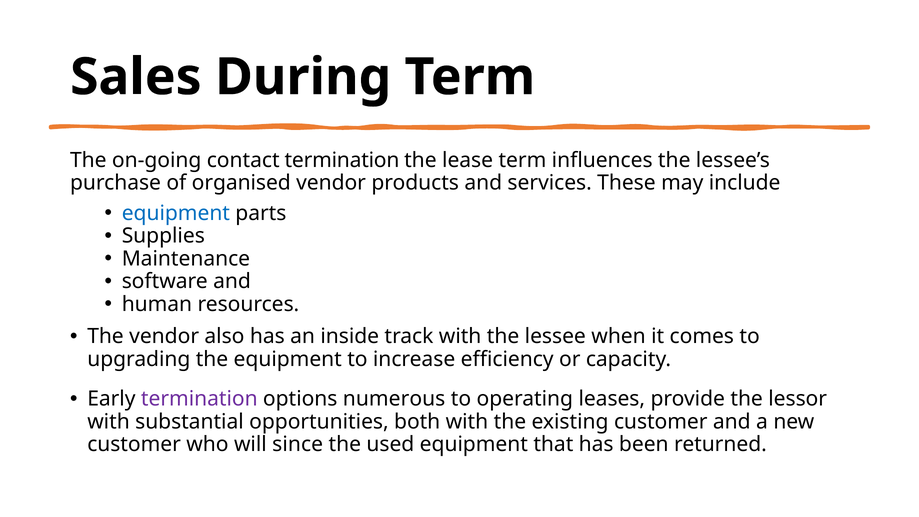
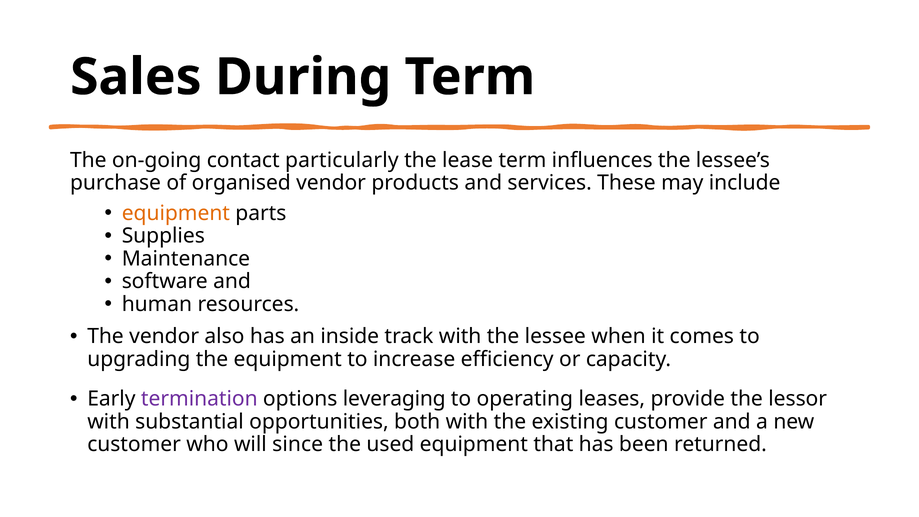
contact termination: termination -> particularly
equipment at (176, 213) colour: blue -> orange
numerous: numerous -> leveraging
